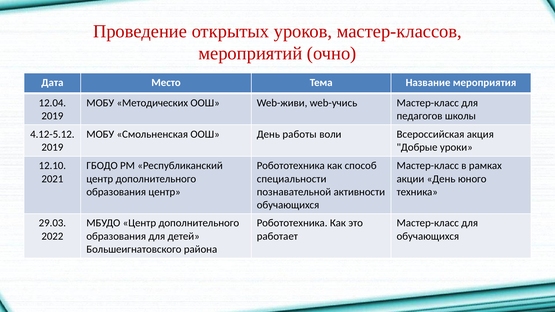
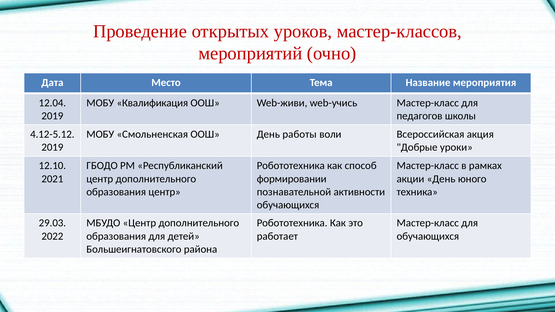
Методических: Методических -> Квалификация
специальности: специальности -> формировании
